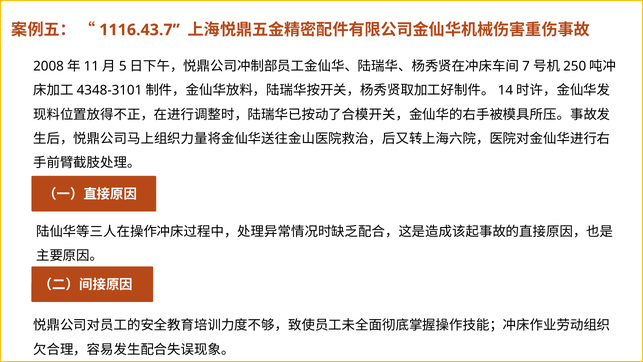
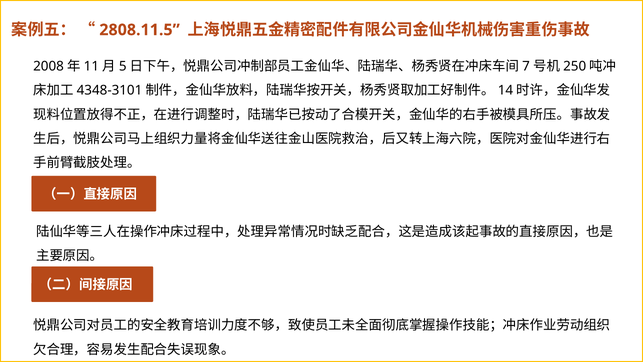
1116.43.7: 1116.43.7 -> 2808.11.5
